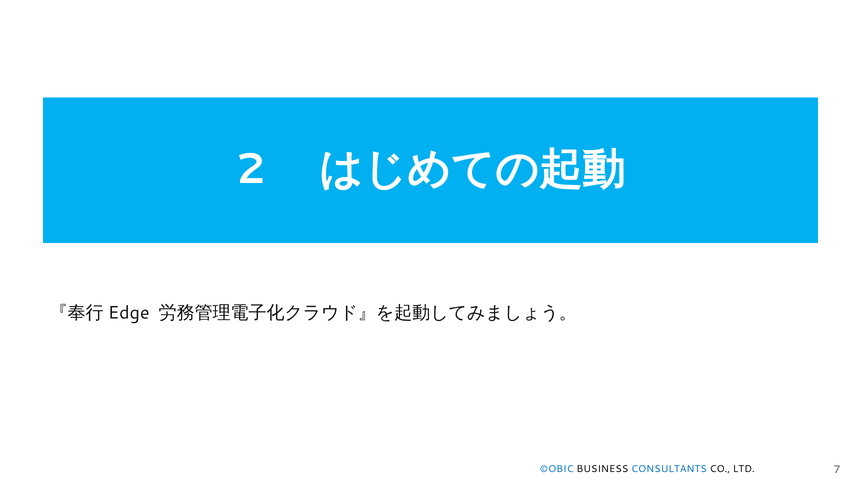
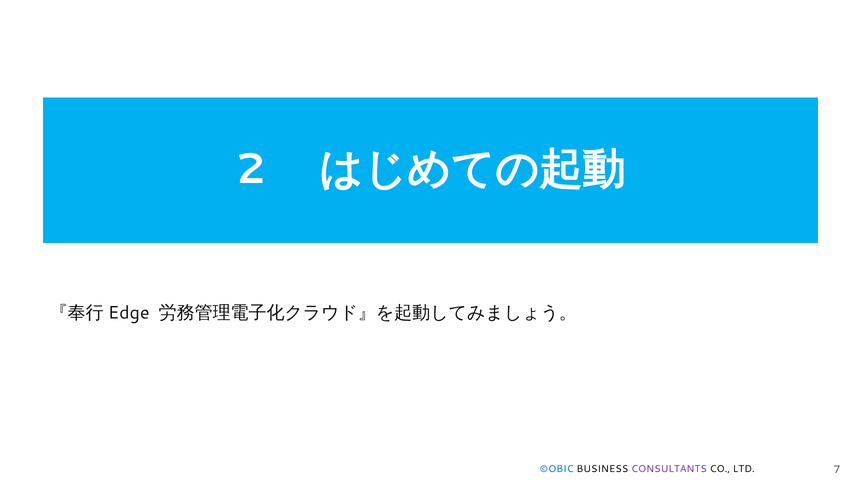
CONSULTANTS colour: blue -> purple
